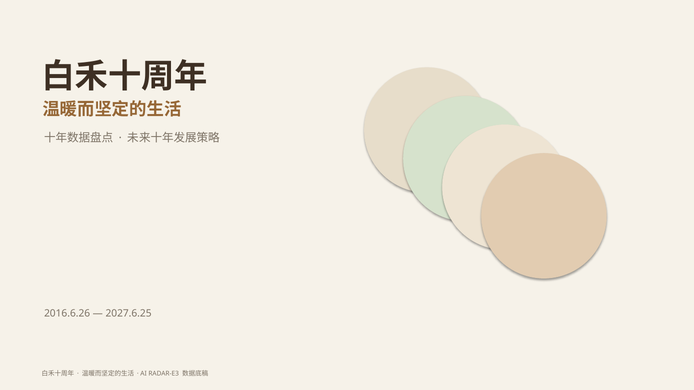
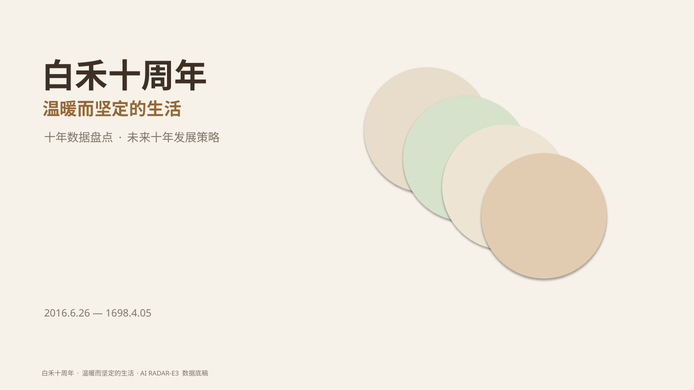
2027.6.25: 2027.6.25 -> 1698.4.05
